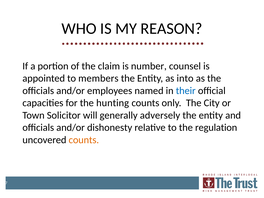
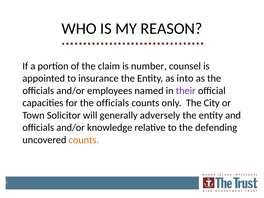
members: members -> insurance
their colour: blue -> purple
for the hunting: hunting -> officials
dishonesty: dishonesty -> knowledge
regulation: regulation -> defending
